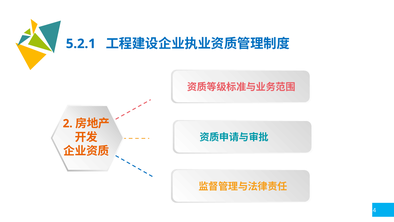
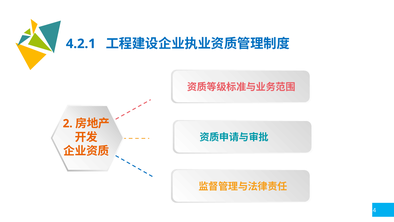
5.2.1: 5.2.1 -> 4.2.1
